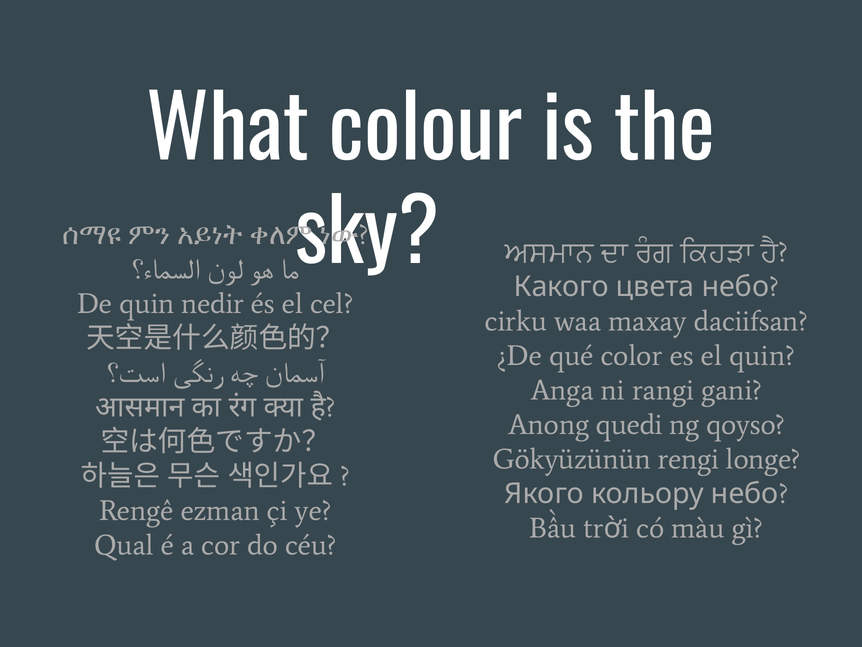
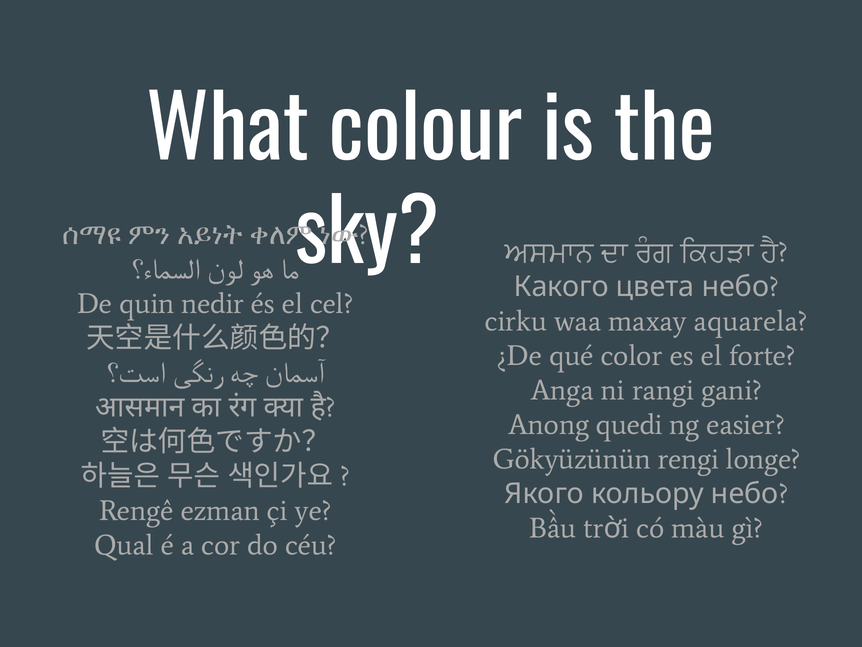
daciifsan: daciifsan -> aquarela
el quin: quin -> forte
qoyso: qoyso -> easier
